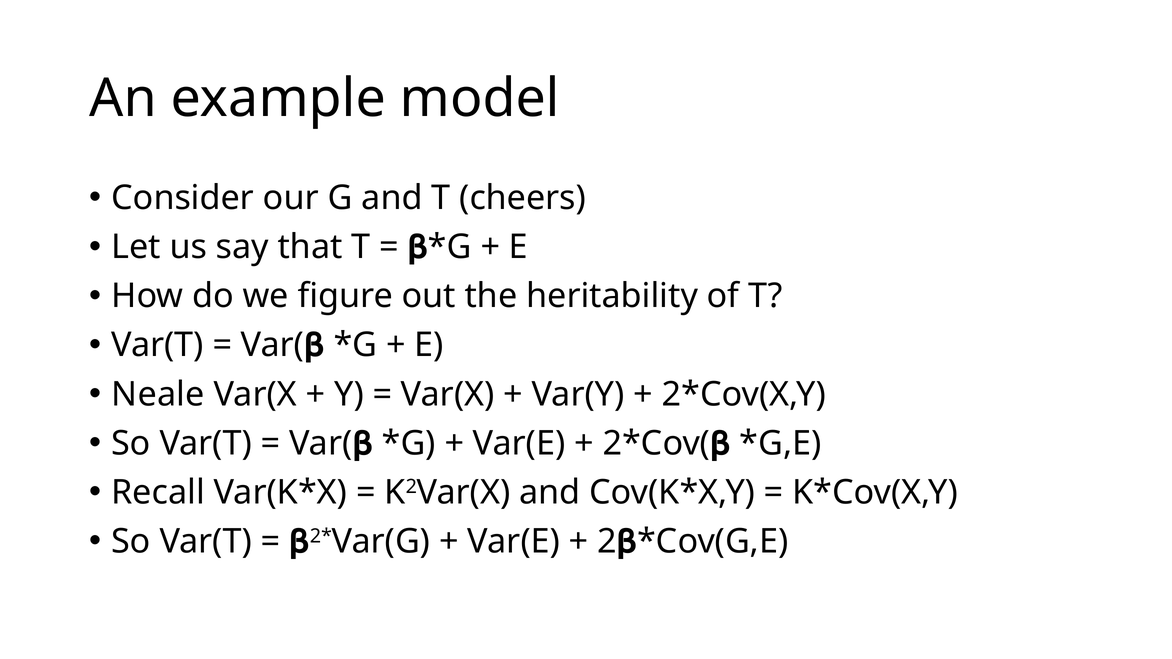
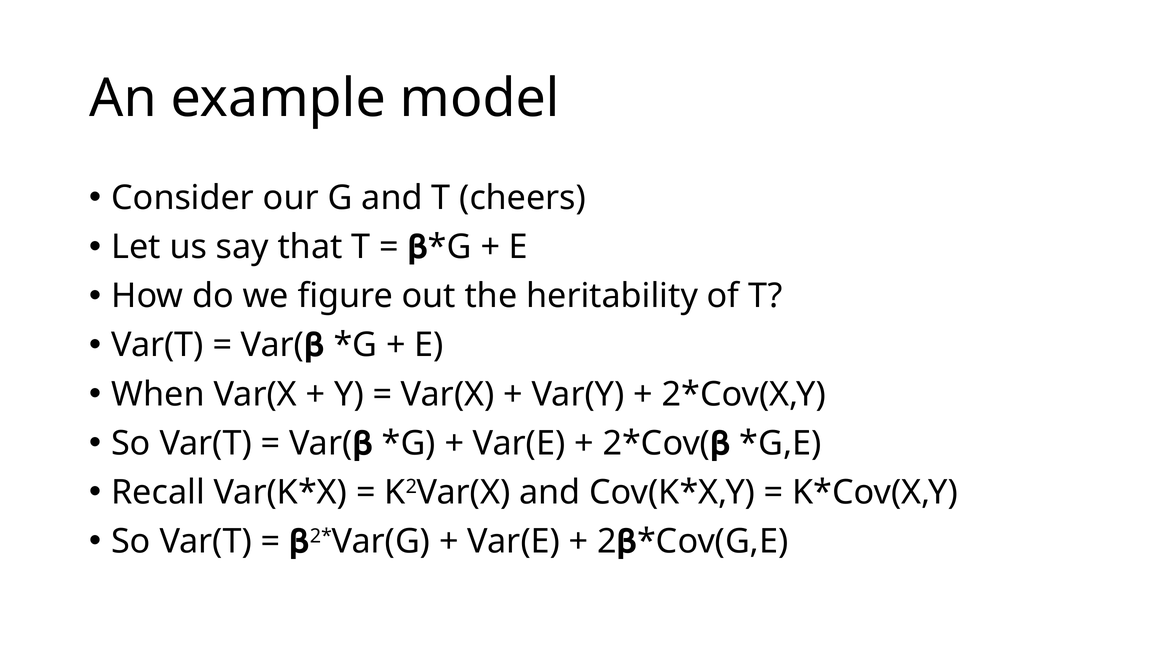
Neale: Neale -> When
